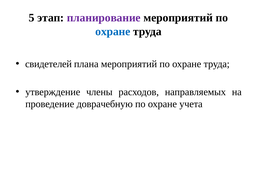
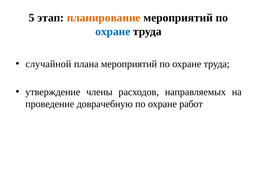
планирование colour: purple -> orange
свидетелей: свидетелей -> случайной
учета: учета -> работ
